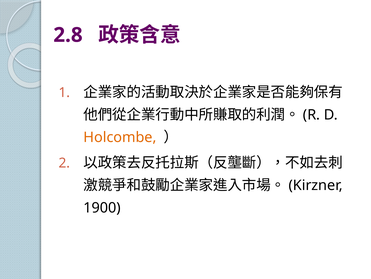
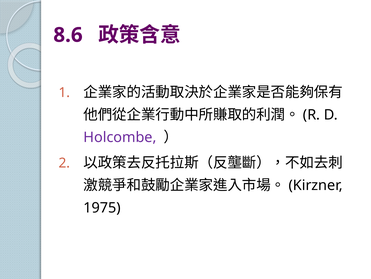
2.8: 2.8 -> 8.6
Holcombe colour: orange -> purple
1900: 1900 -> 1975
